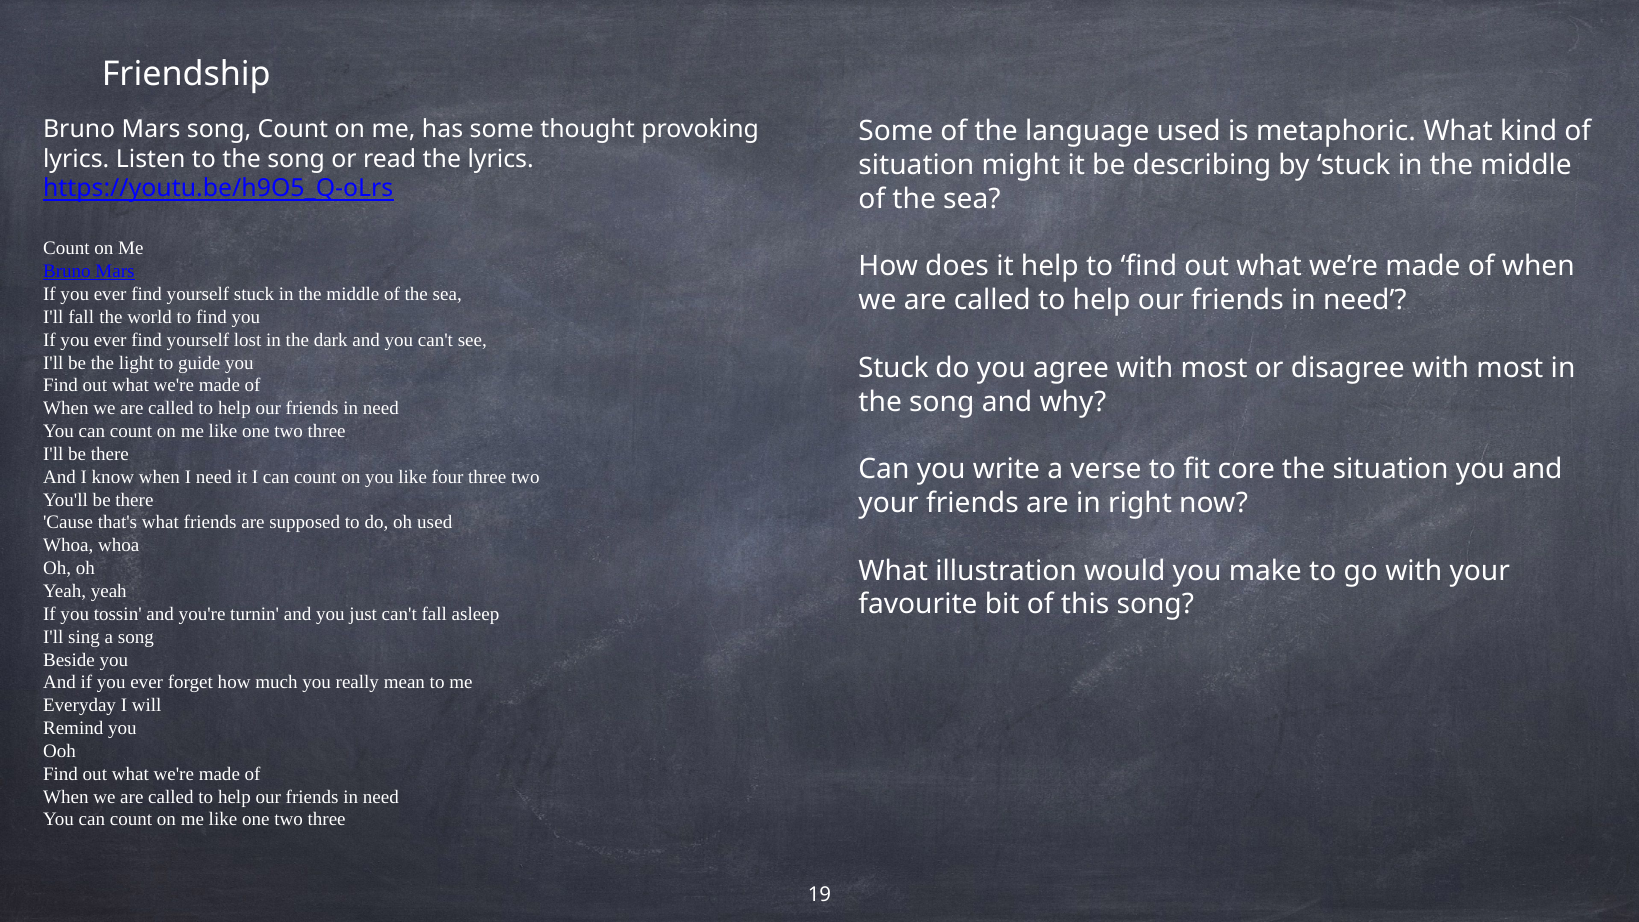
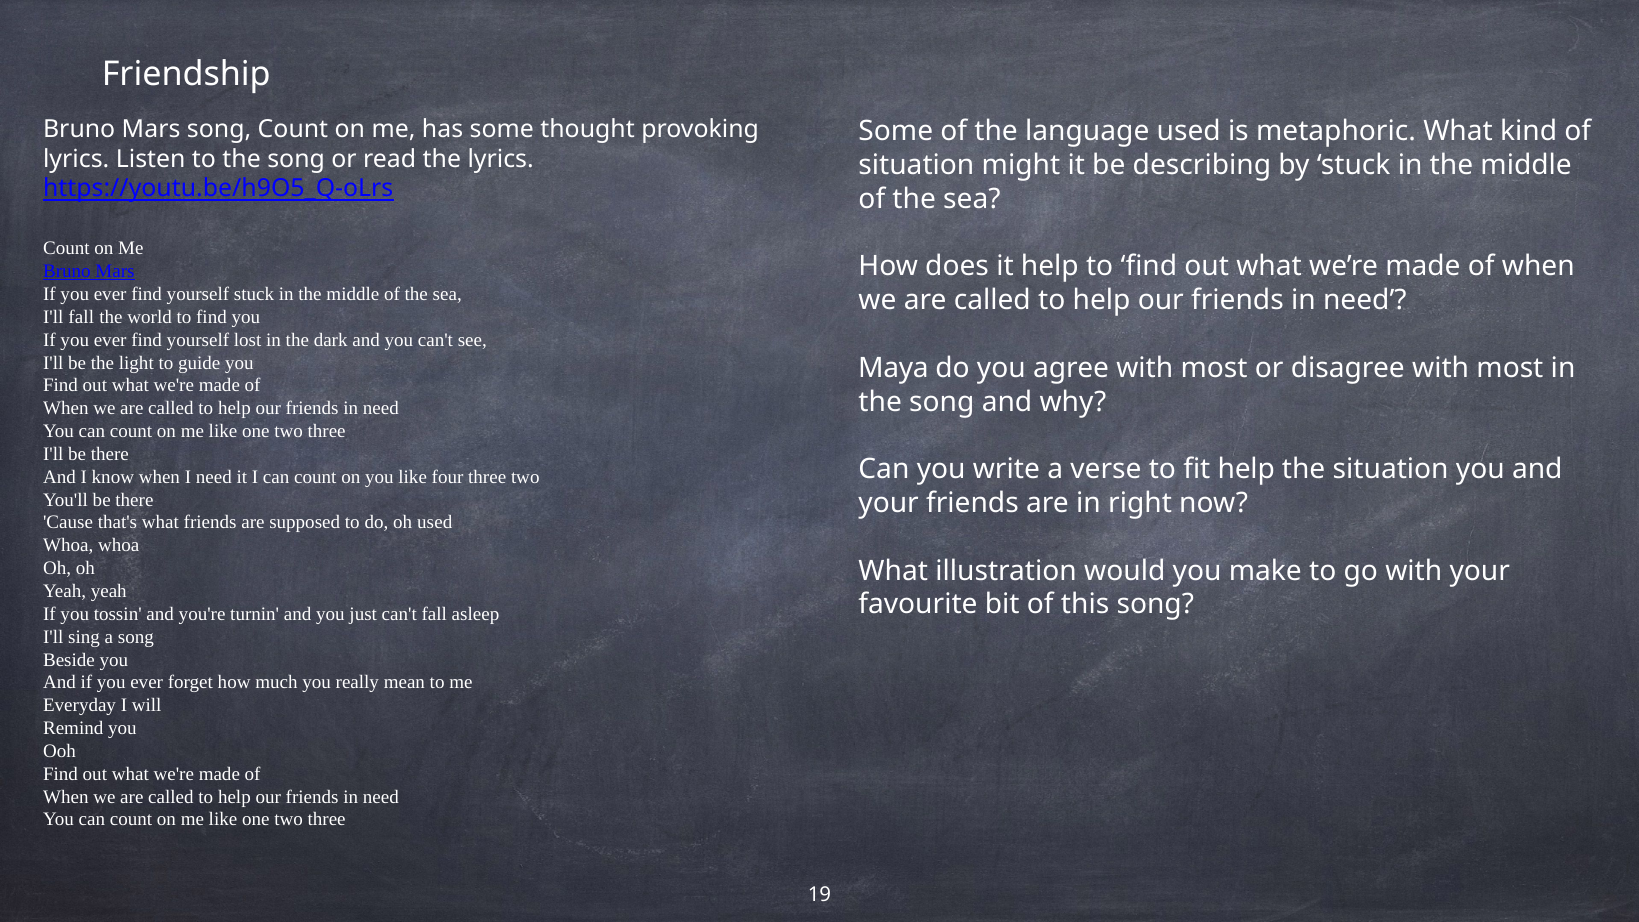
Stuck at (893, 368): Stuck -> Maya
fit core: core -> help
